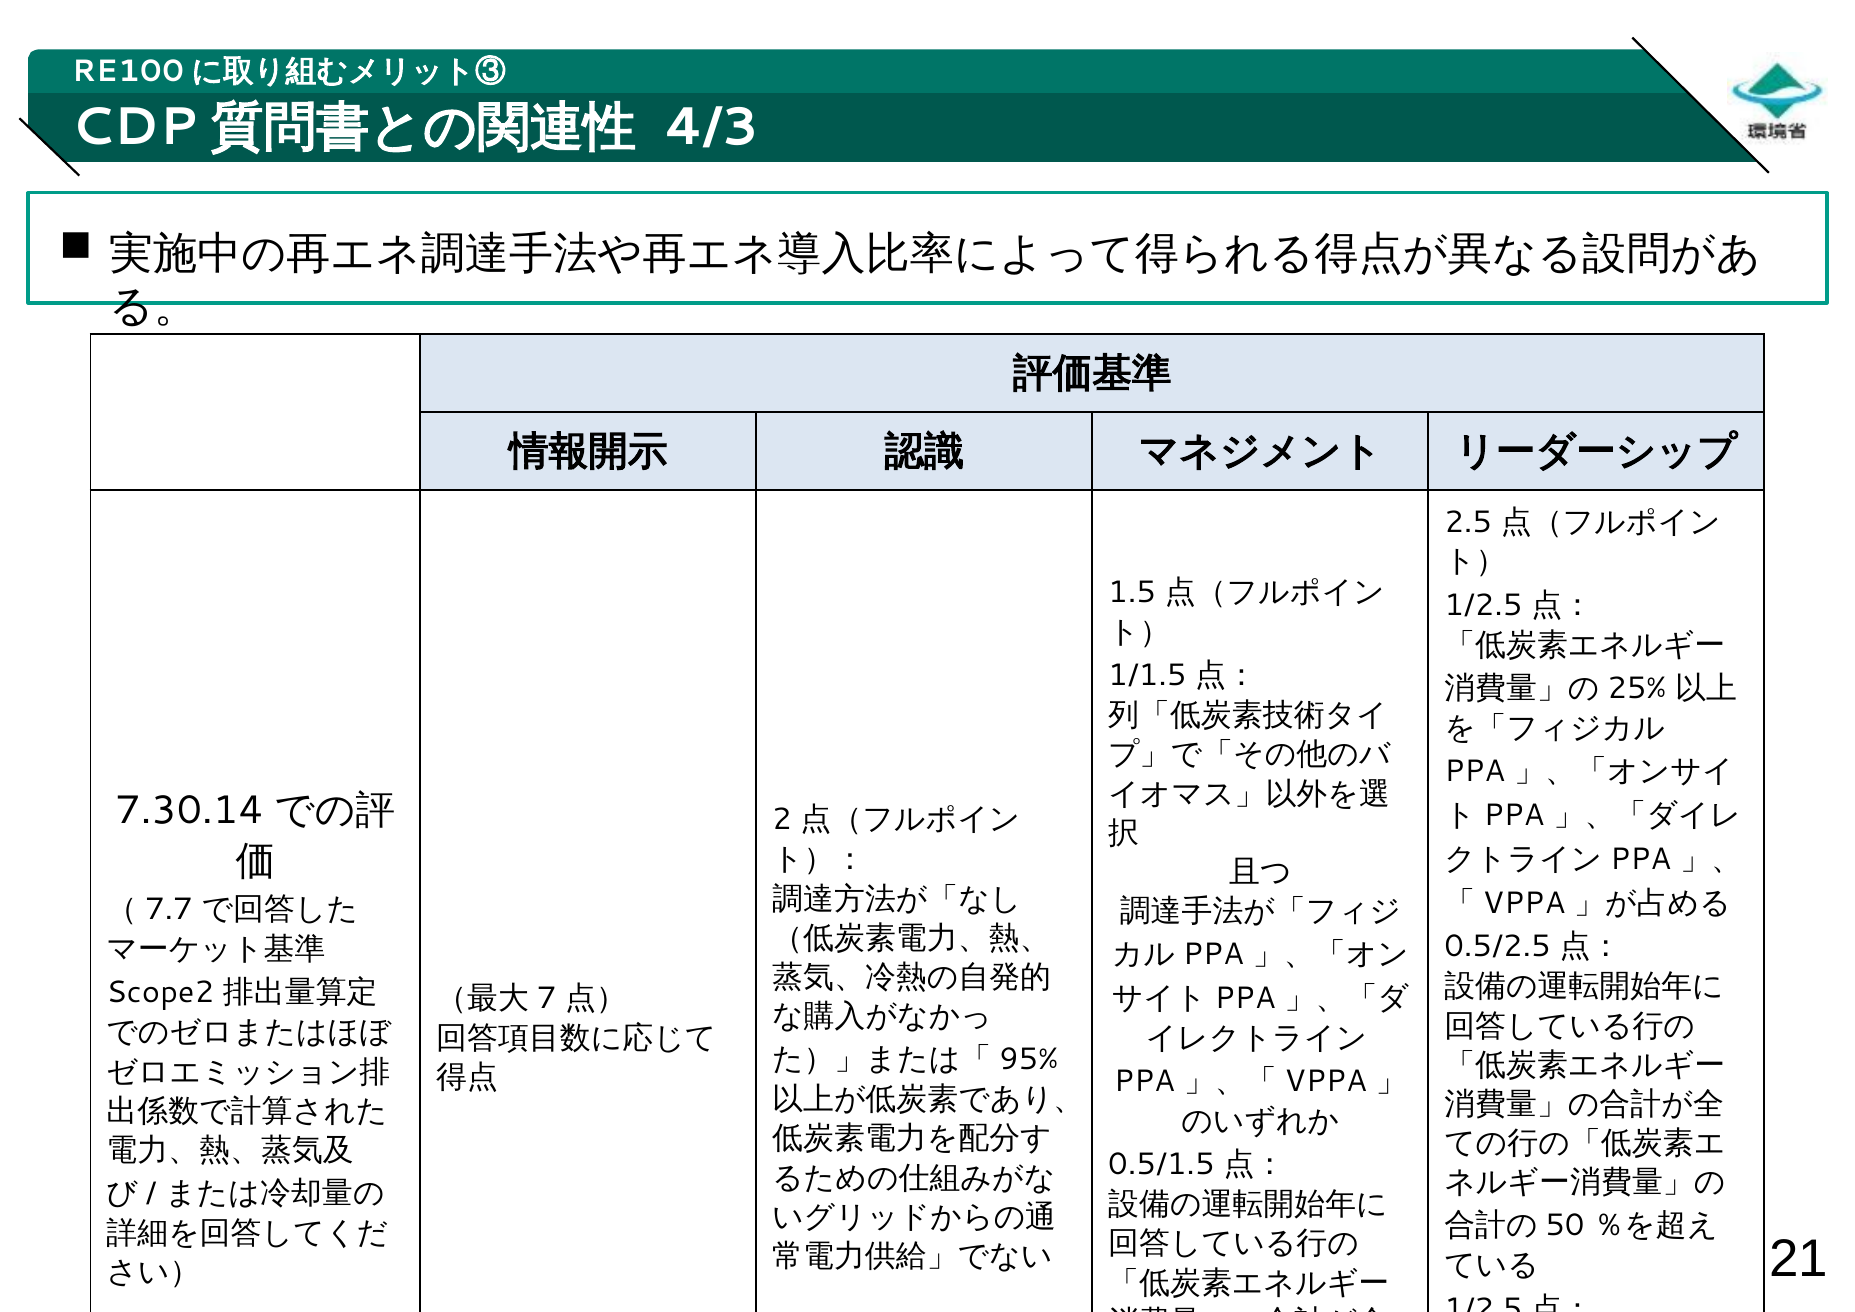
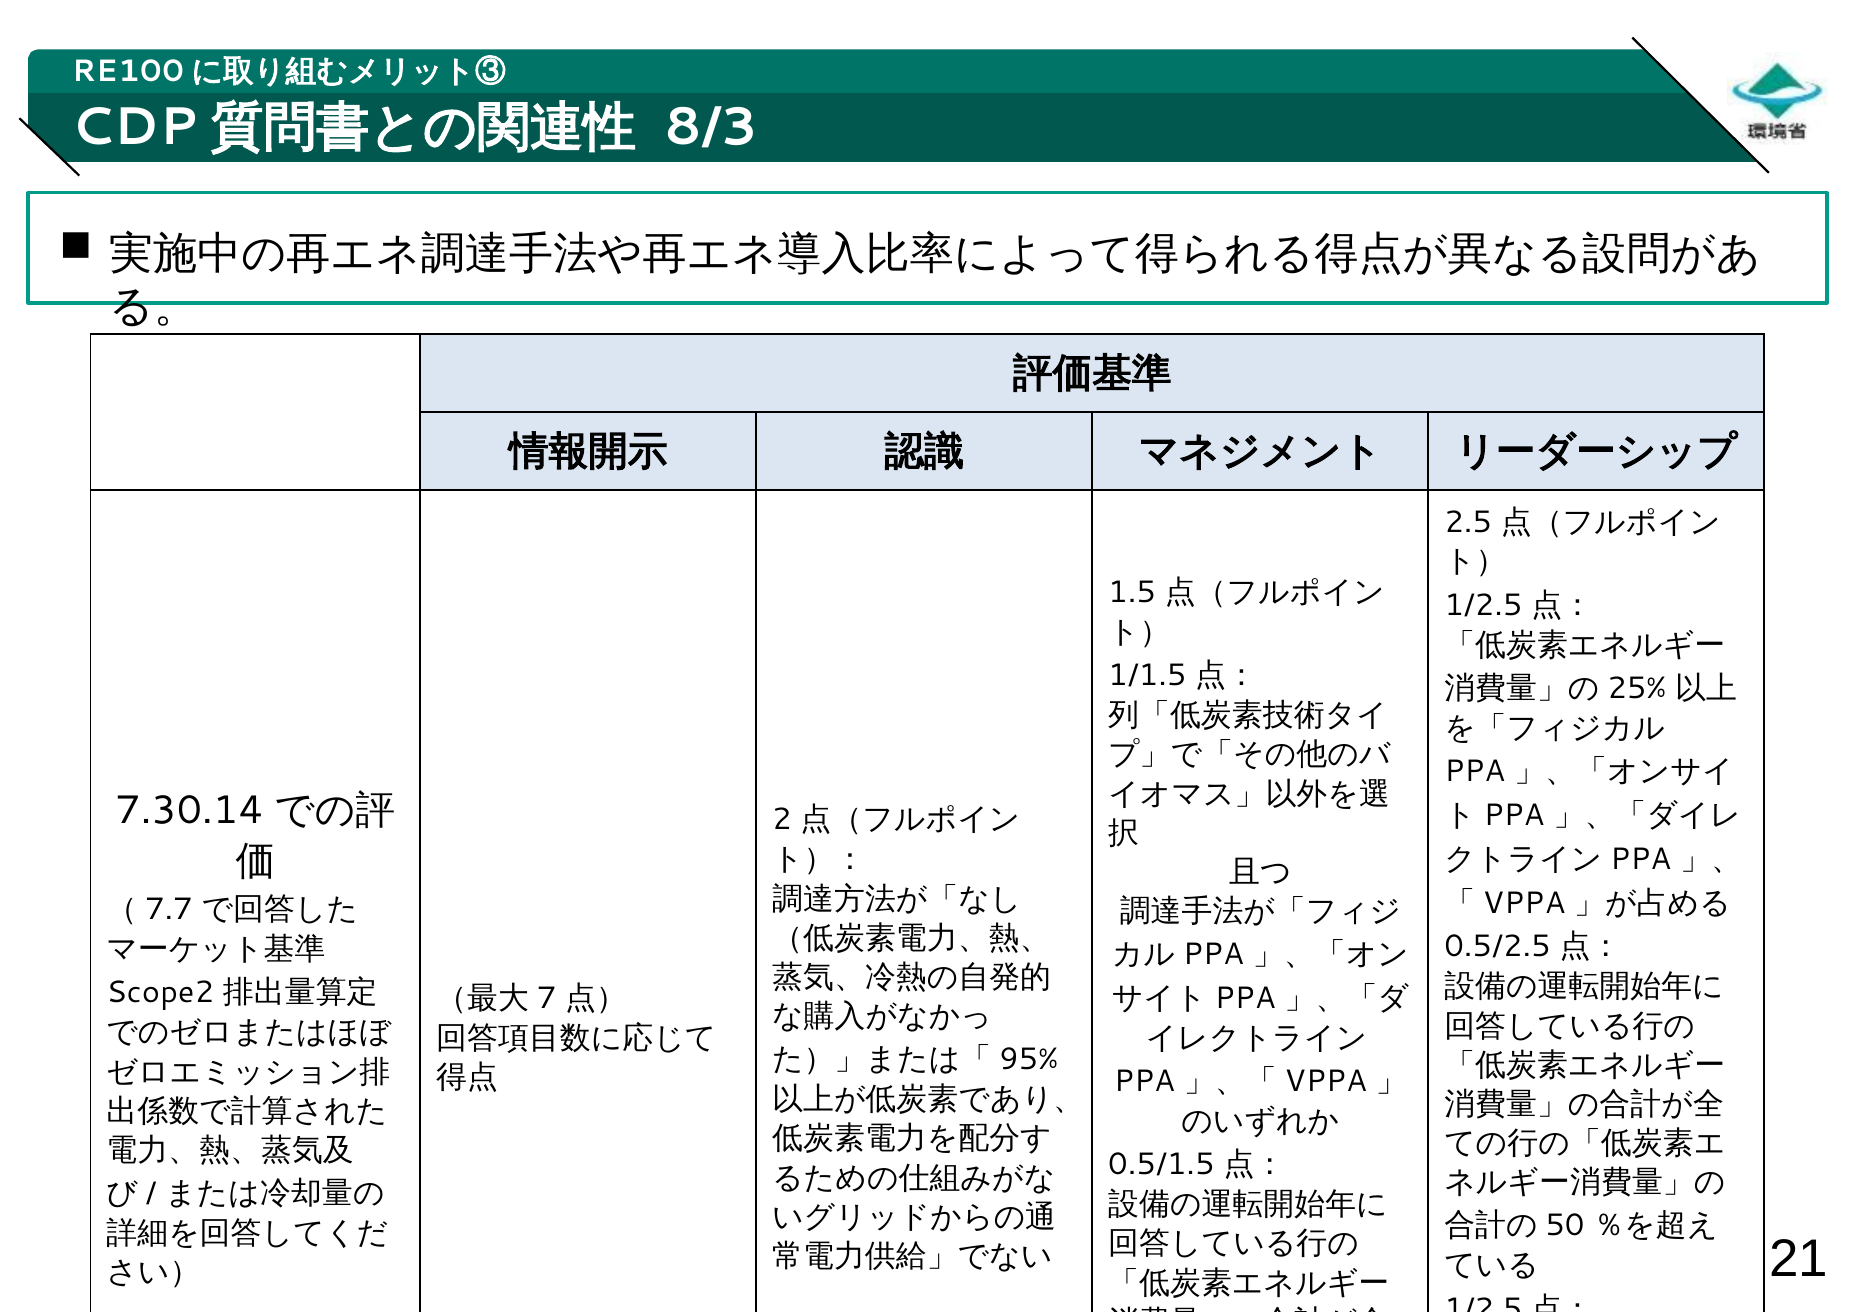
4/3: 4/3 -> 8/3
